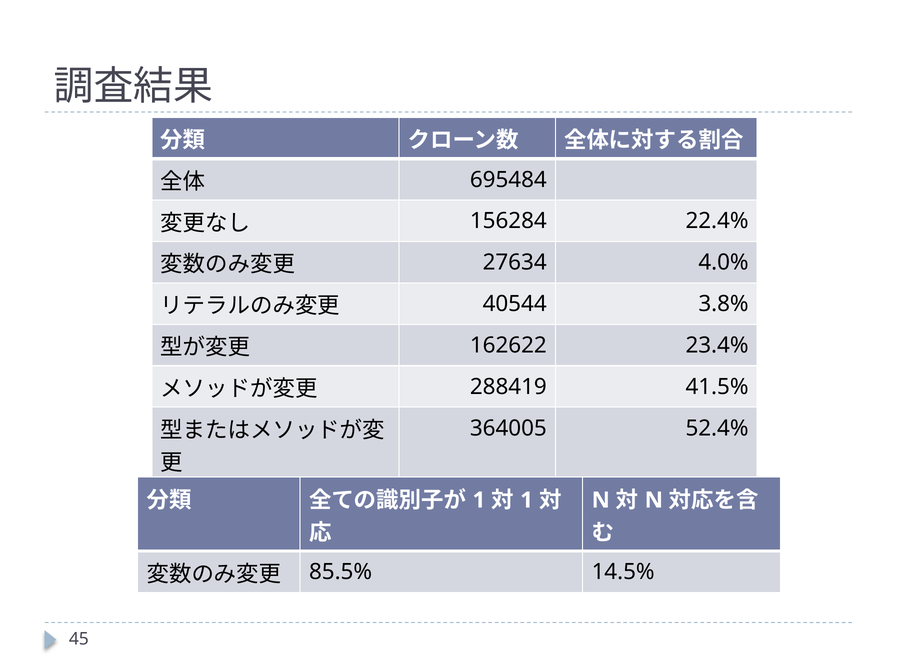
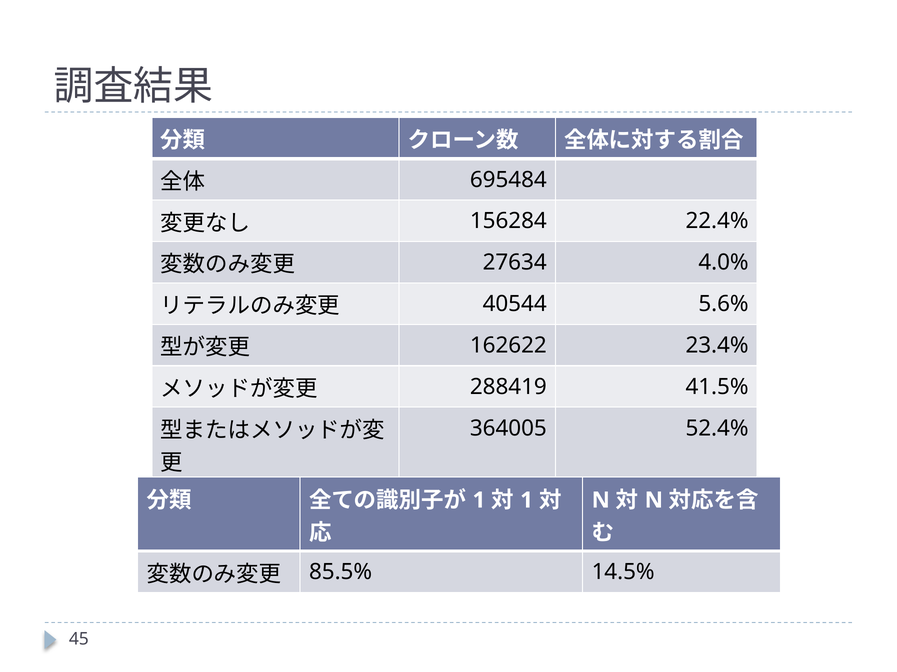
3.8%: 3.8% -> 5.6%
